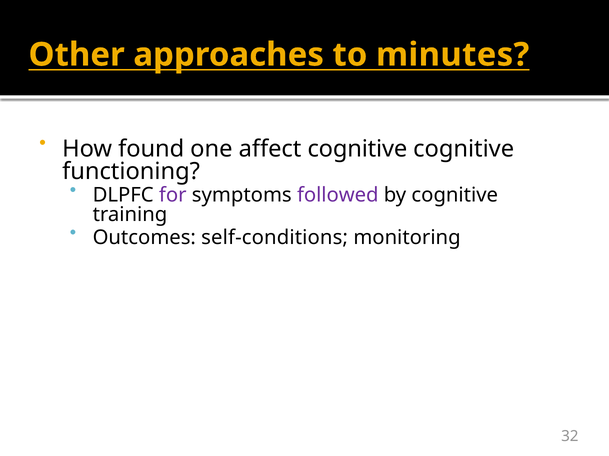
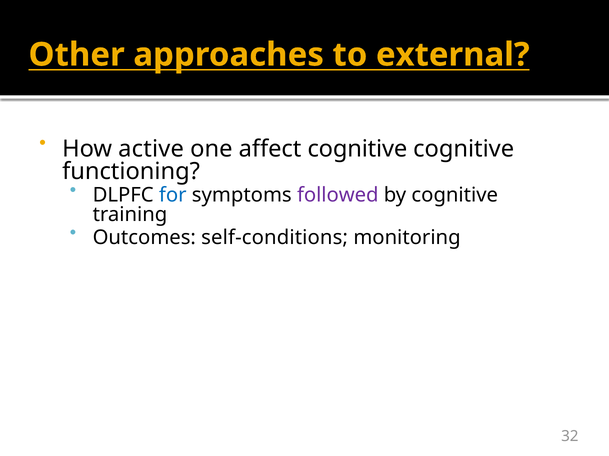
minutes: minutes -> external
found: found -> active
for colour: purple -> blue
